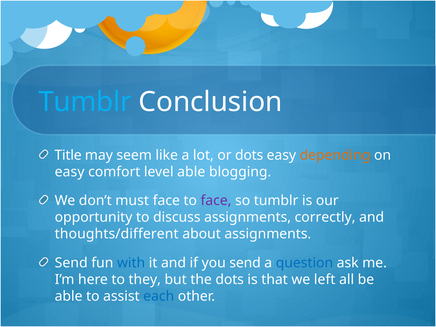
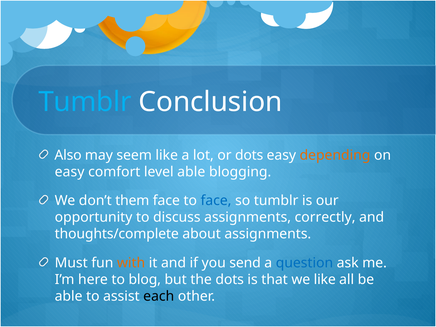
Title: Title -> Also
must: must -> them
face at (216, 201) colour: purple -> blue
thoughts/different: thoughts/different -> thoughts/complete
Send at (71, 263): Send -> Must
with colour: blue -> orange
they: they -> blog
we left: left -> like
each colour: blue -> black
